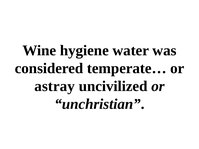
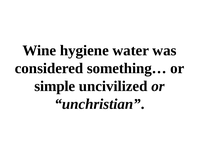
temperate…: temperate… -> something…
astray: astray -> simple
